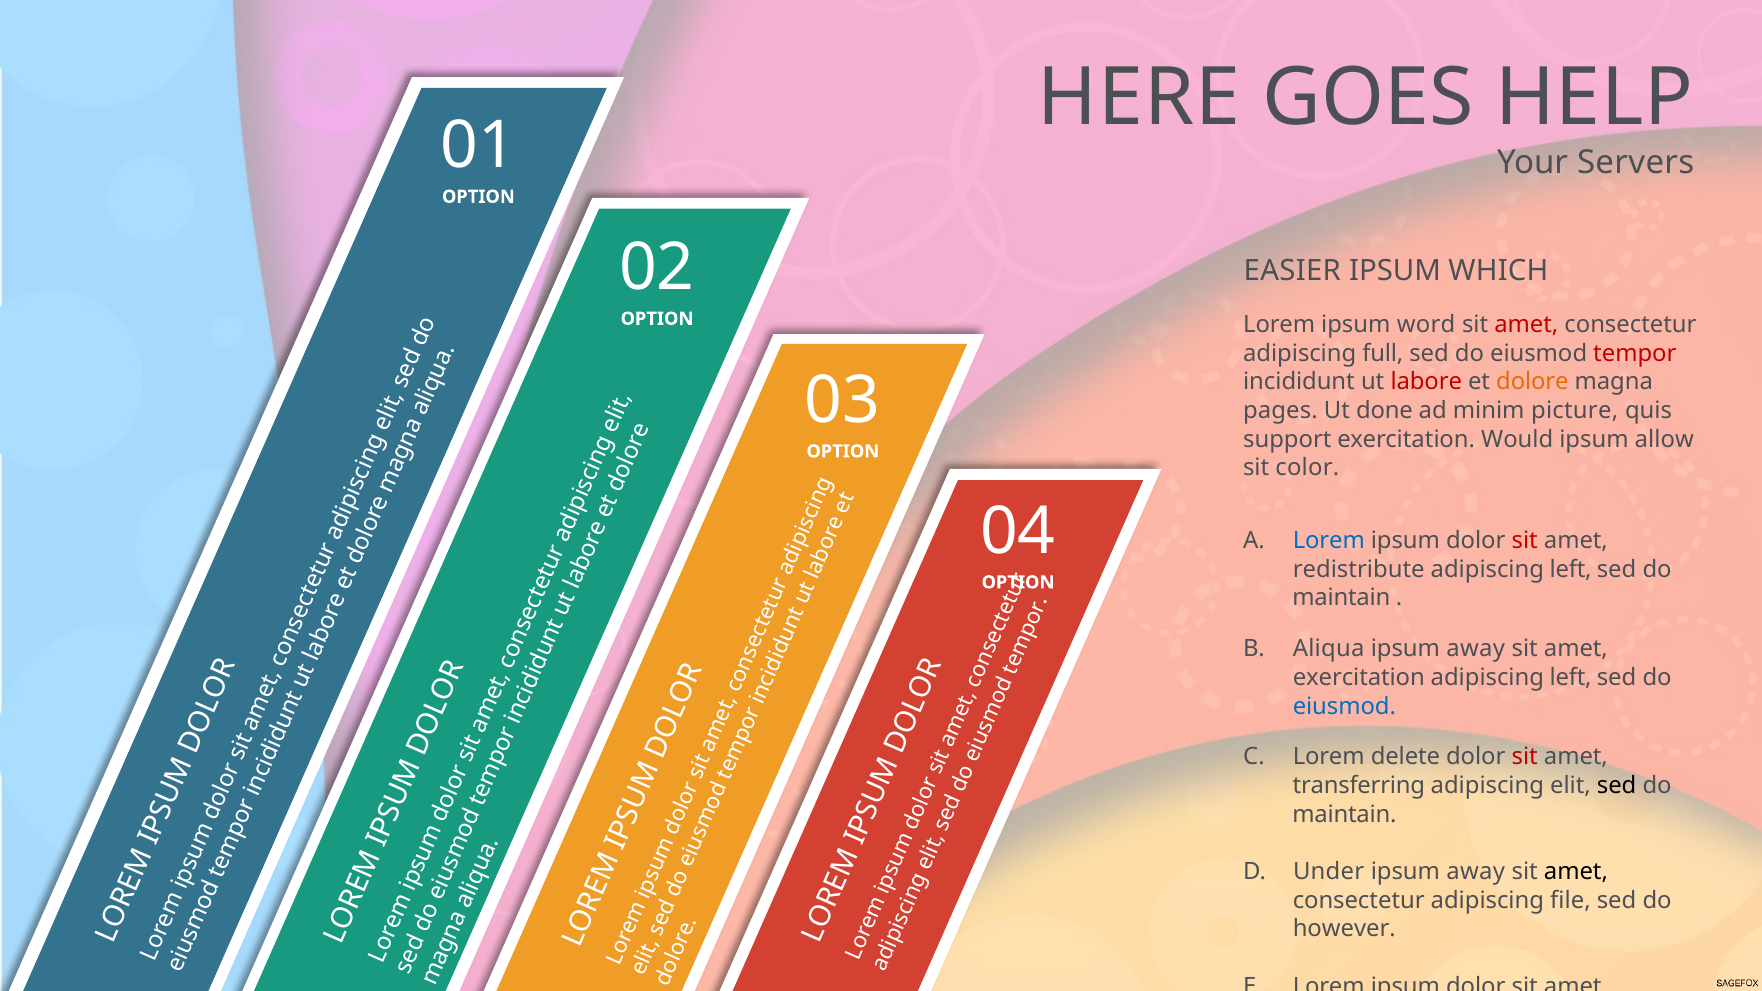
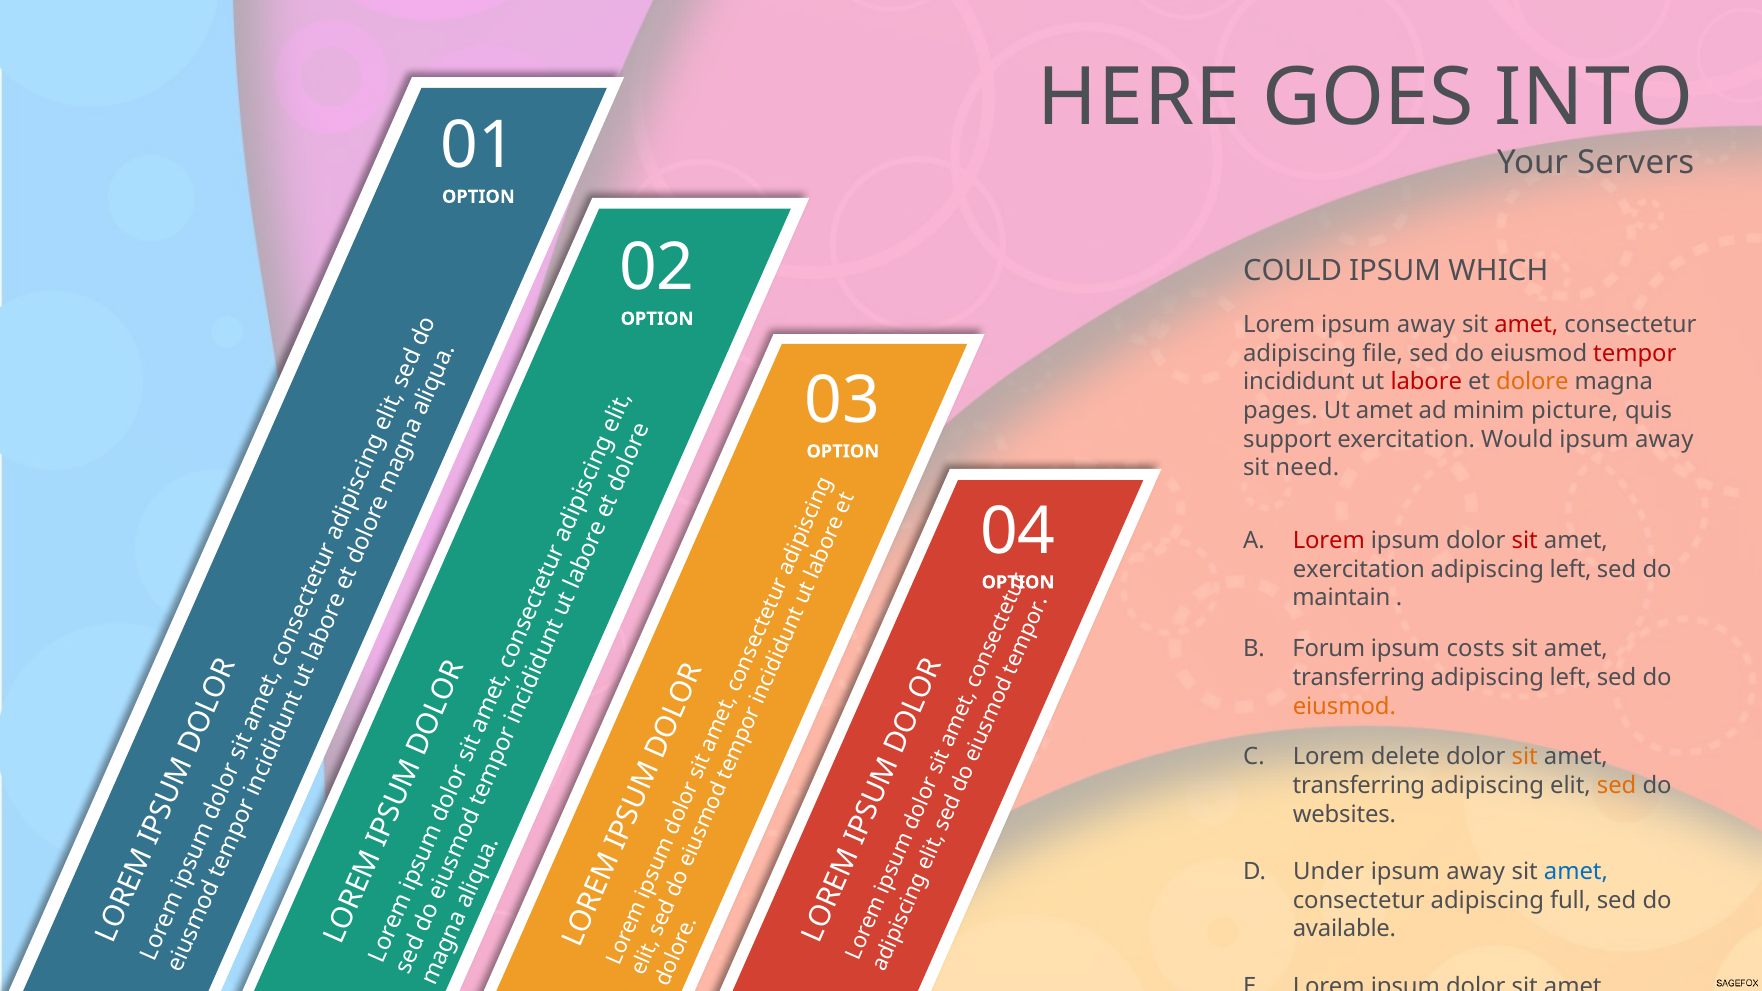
HELP: HELP -> INTO
EASIER: EASIER -> COULD
Lorem ipsum word: word -> away
full: full -> file
Ut done: done -> amet
allow at (1664, 439): allow -> away
color: color -> need
Lorem at (1329, 541) colour: blue -> red
redistribute at (1359, 570): redistribute -> exercitation
Aliqua: Aliqua -> Forum
away at (1476, 649): away -> costs
exercitation at (1359, 678): exercitation -> transferring
eiusmod at (1344, 706) colour: blue -> orange
sit at (1525, 757) colour: red -> orange
sed at (1617, 786) colour: black -> orange
maintain at (1344, 814): maintain -> websites
amet at (1576, 872) colour: black -> blue
file: file -> full
however: however -> available
